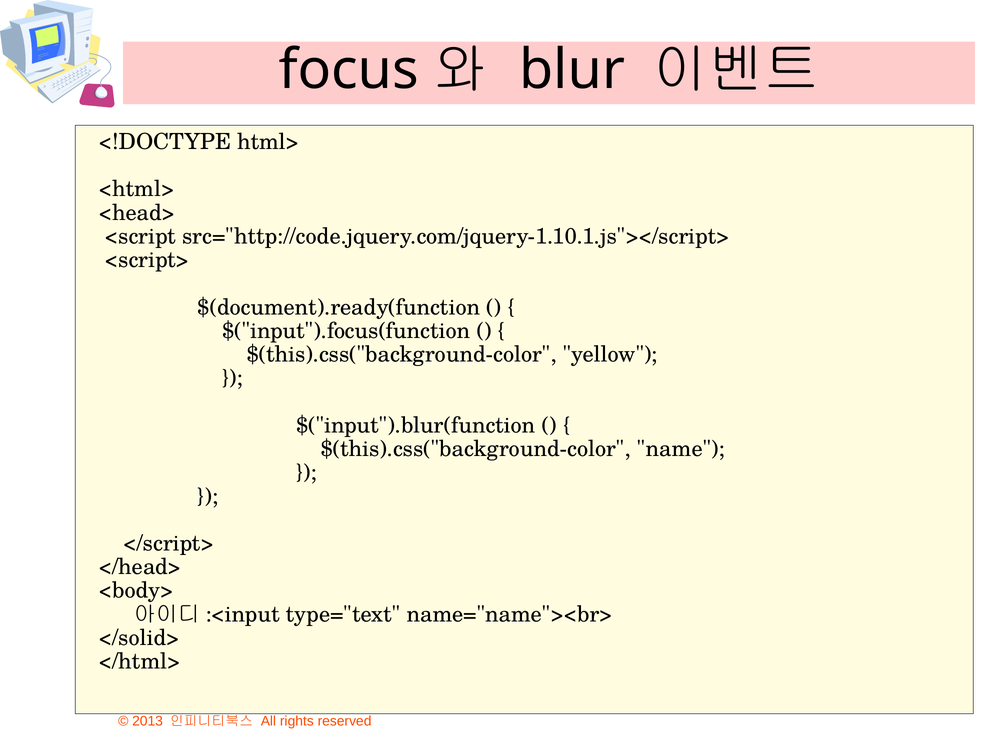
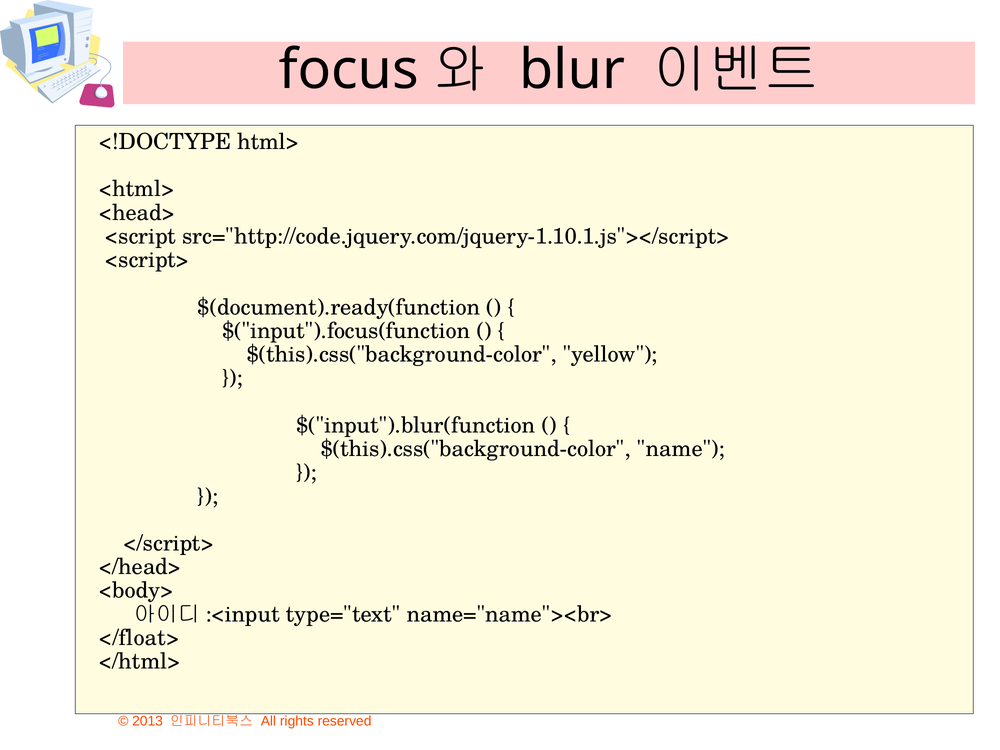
</solid>: </solid> -> </float>
